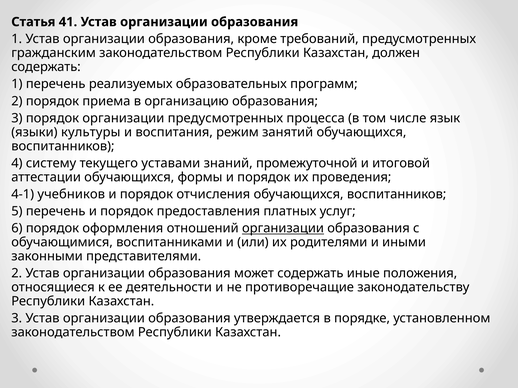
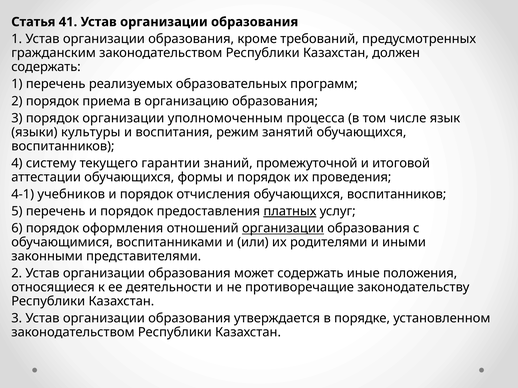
организации предусмотренных: предусмотренных -> уполномоченным
уставами: уставами -> гарантии
платных underline: none -> present
